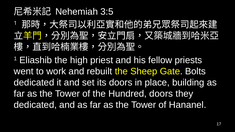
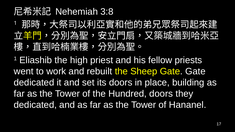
3:5: 3:5 -> 3:8
Gate Bolts: Bolts -> Gate
